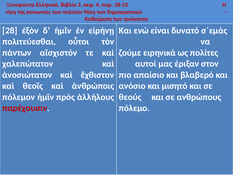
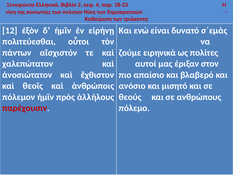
28: 28 -> 12
